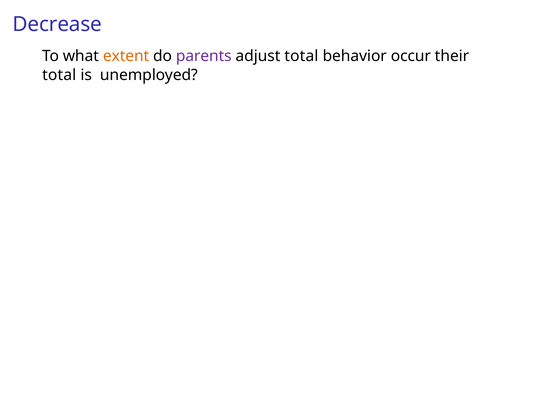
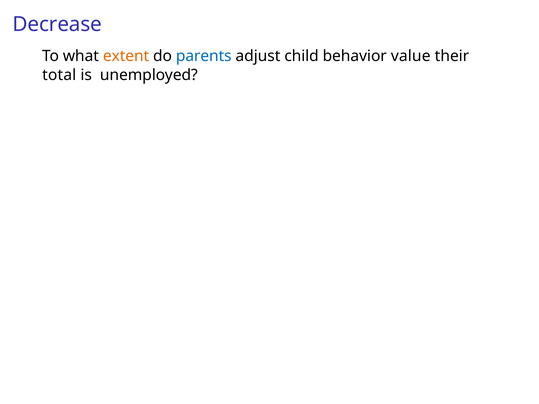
parents colour: purple -> blue
adjust total: total -> child
occur: occur -> value
